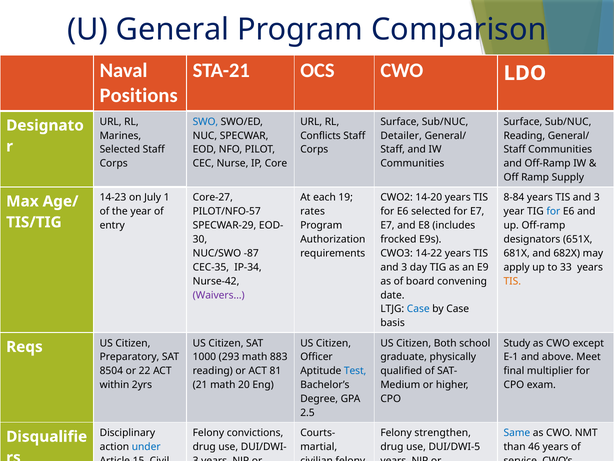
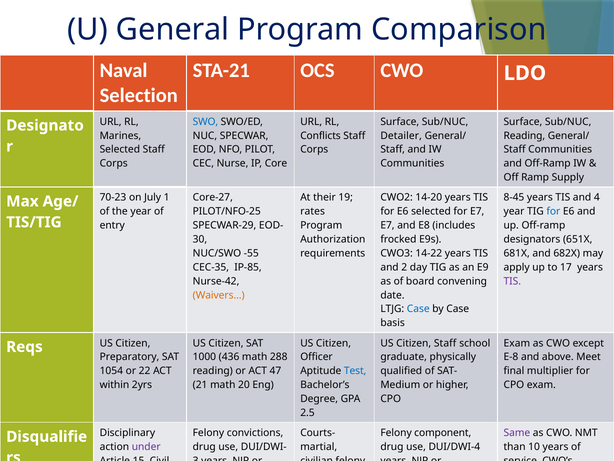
Positions: Positions -> Selection
14-23: 14-23 -> 70-23
each: each -> their
8-84: 8-84 -> 8-45
3 at (597, 197): 3 -> 4
PILOT/NFO-57: PILOT/NFO-57 -> PILOT/NFO-25
-87: -87 -> -55
IP-34: IP-34 -> IP-85
3 at (404, 267): 3 -> 2
33: 33 -> 17
TIS at (512, 281) colour: orange -> purple
Waivers… colour: purple -> orange
Citizen Both: Both -> Staff
Study at (517, 343): Study -> Exam
293: 293 -> 436
883: 883 -> 288
E-1: E-1 -> E-8
8504: 8504 -> 1054
81: 81 -> 47
strengthen: strengthen -> component
Same colour: blue -> purple
under colour: blue -> purple
DUI/DWI-5: DUI/DWI-5 -> DUI/DWI-4
46: 46 -> 10
